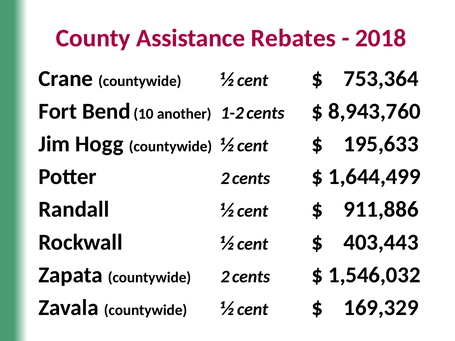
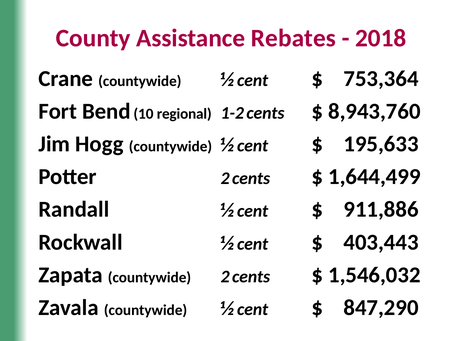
another: another -> regional
169,329: 169,329 -> 847,290
